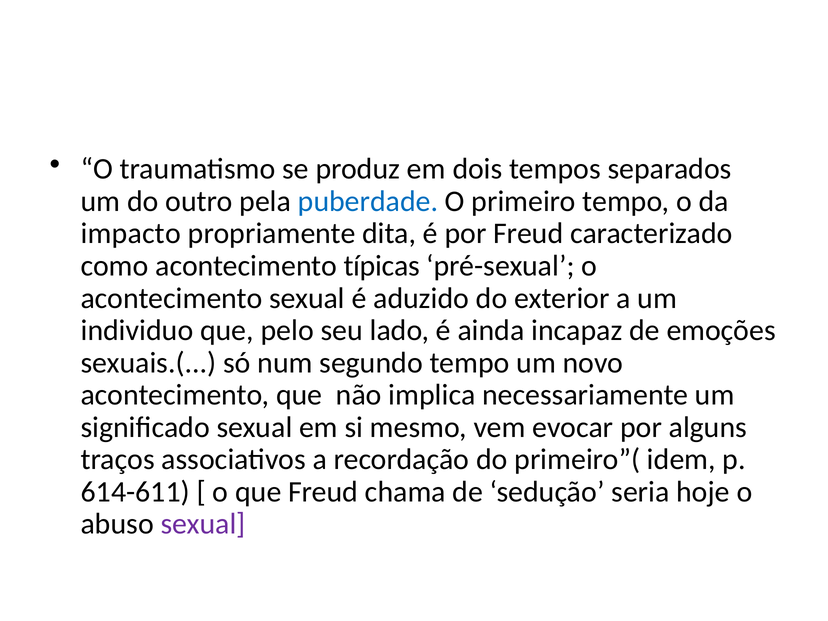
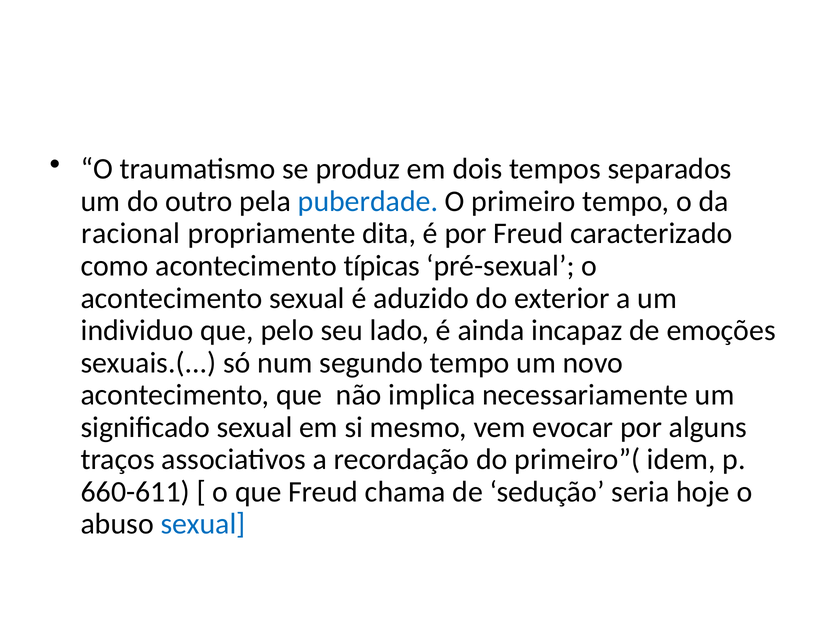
impacto: impacto -> racional
614-611: 614-611 -> 660-611
sexual at (203, 524) colour: purple -> blue
